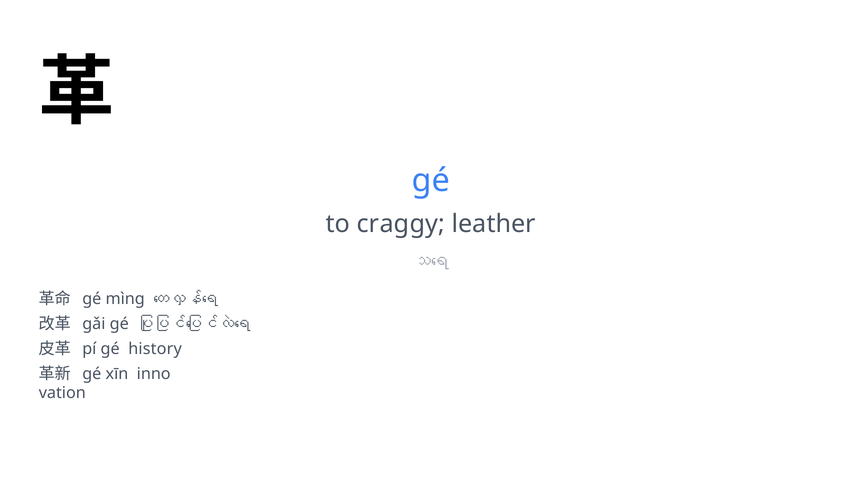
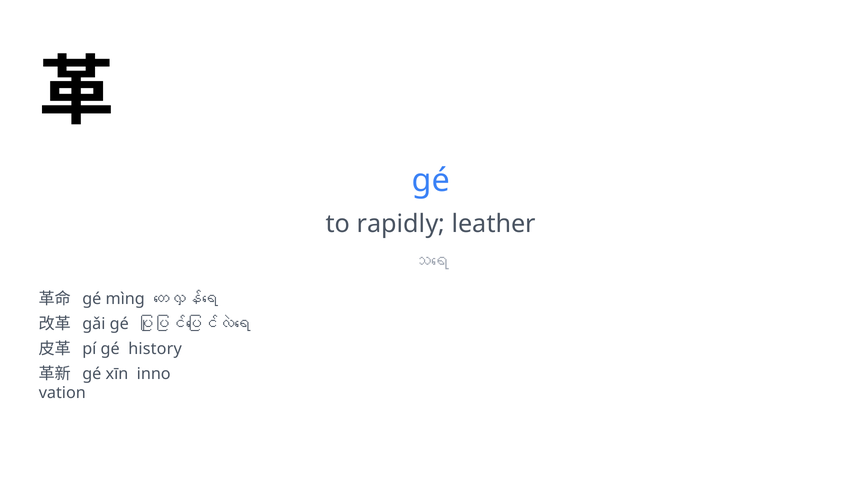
craggy: craggy -> rapidly
